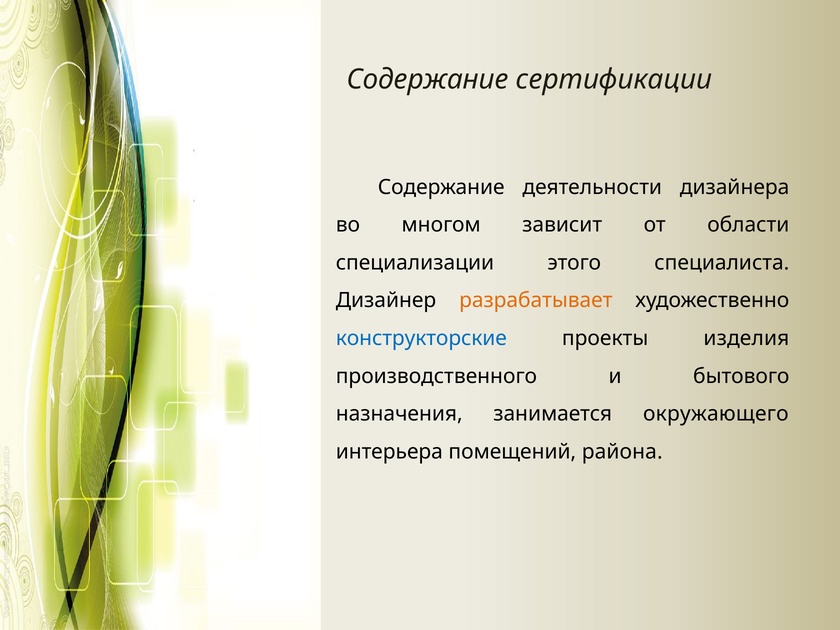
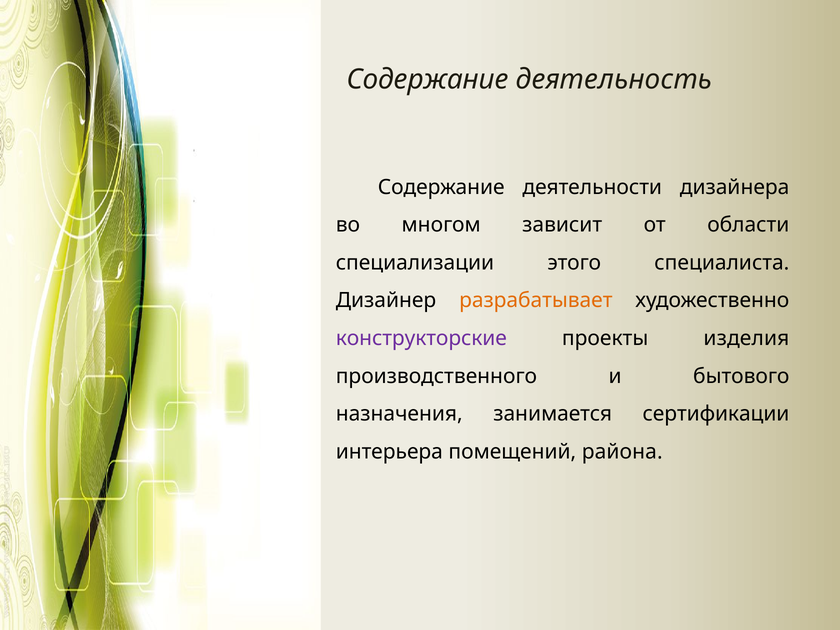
сертификации: сертификации -> деятельность
конструкторские colour: blue -> purple
окружающего: окружающего -> сертификации
